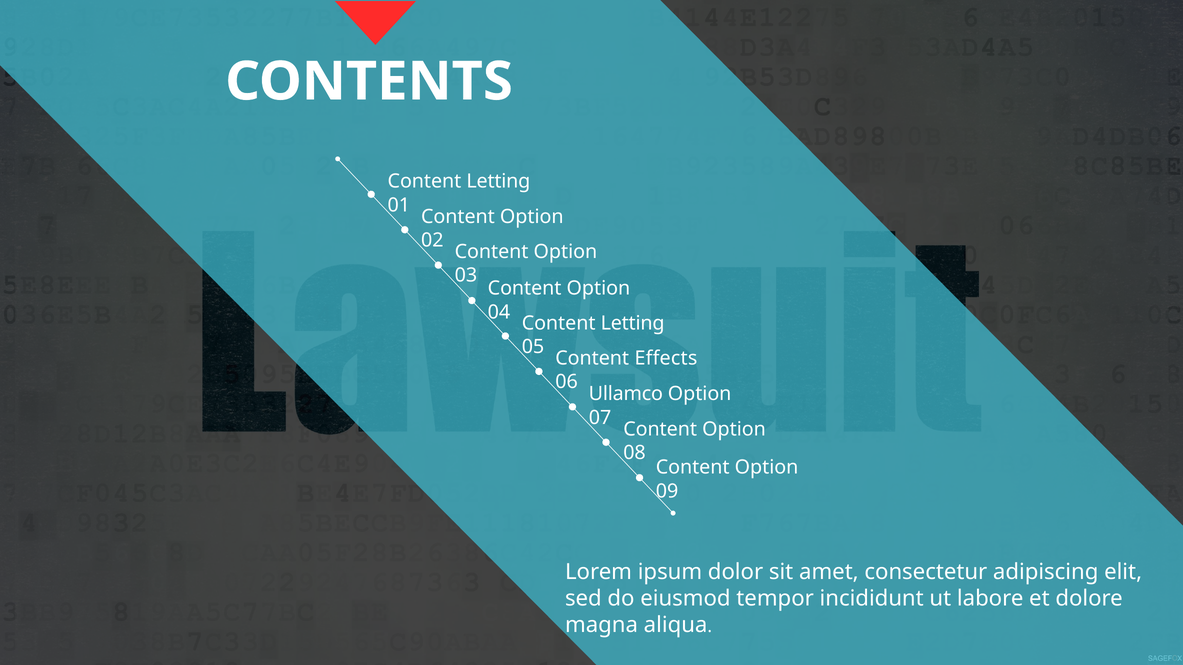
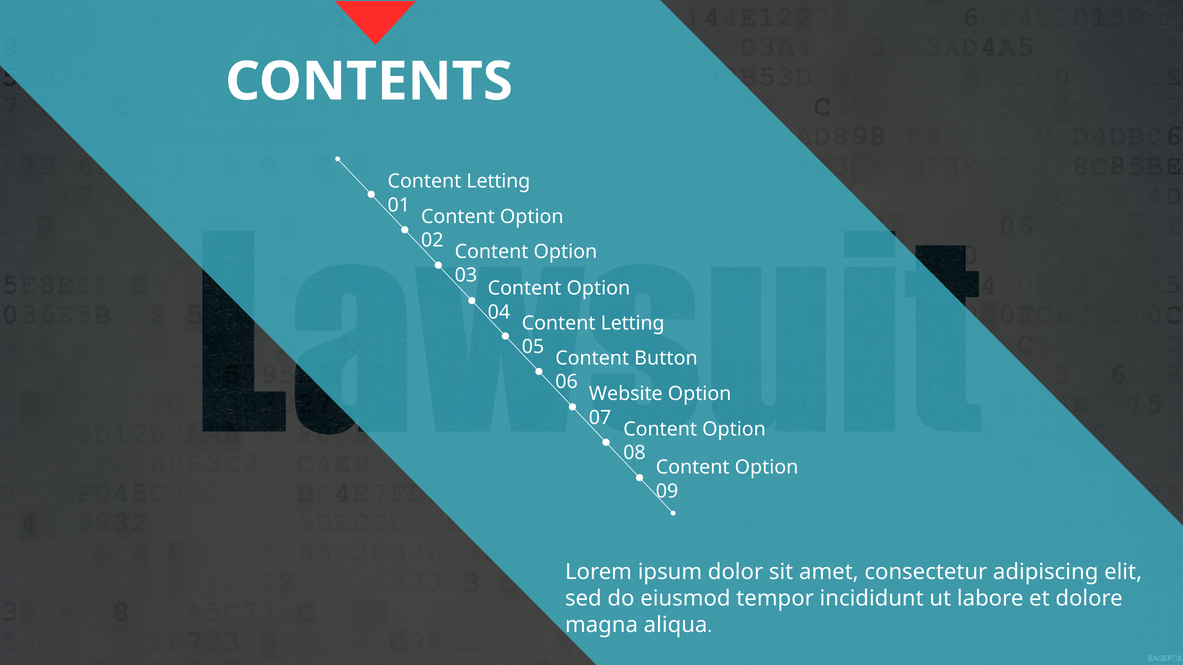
Effects: Effects -> Button
Ullamco: Ullamco -> Website
